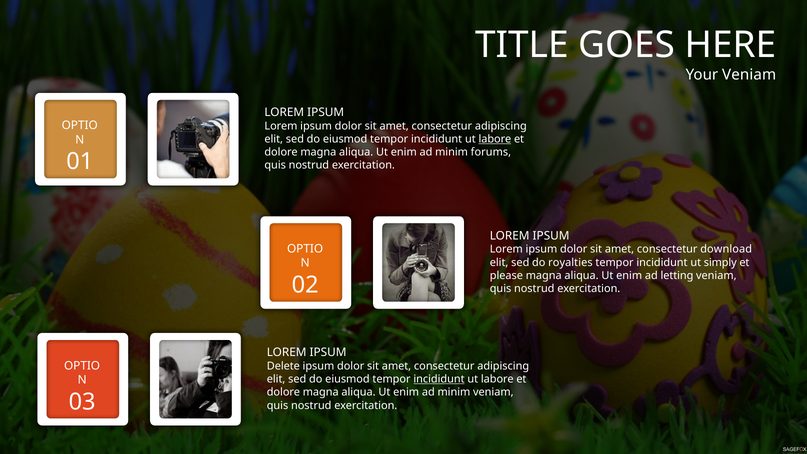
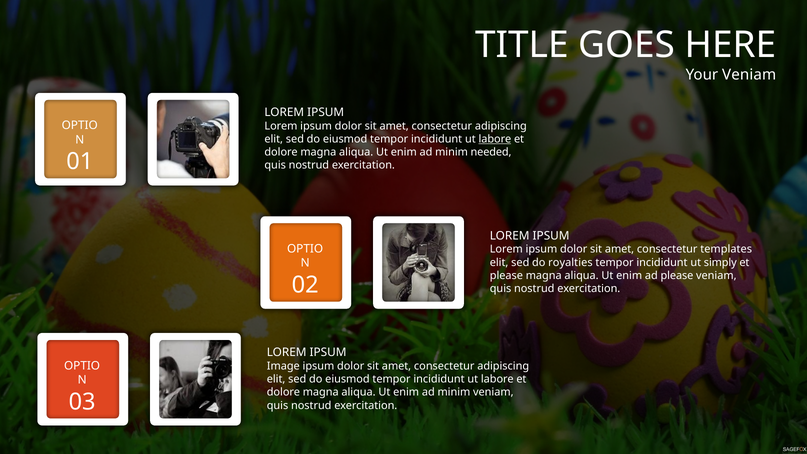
forums: forums -> needed
download: download -> templates
ad letting: letting -> please
Delete: Delete -> Image
incididunt at (439, 379) underline: present -> none
